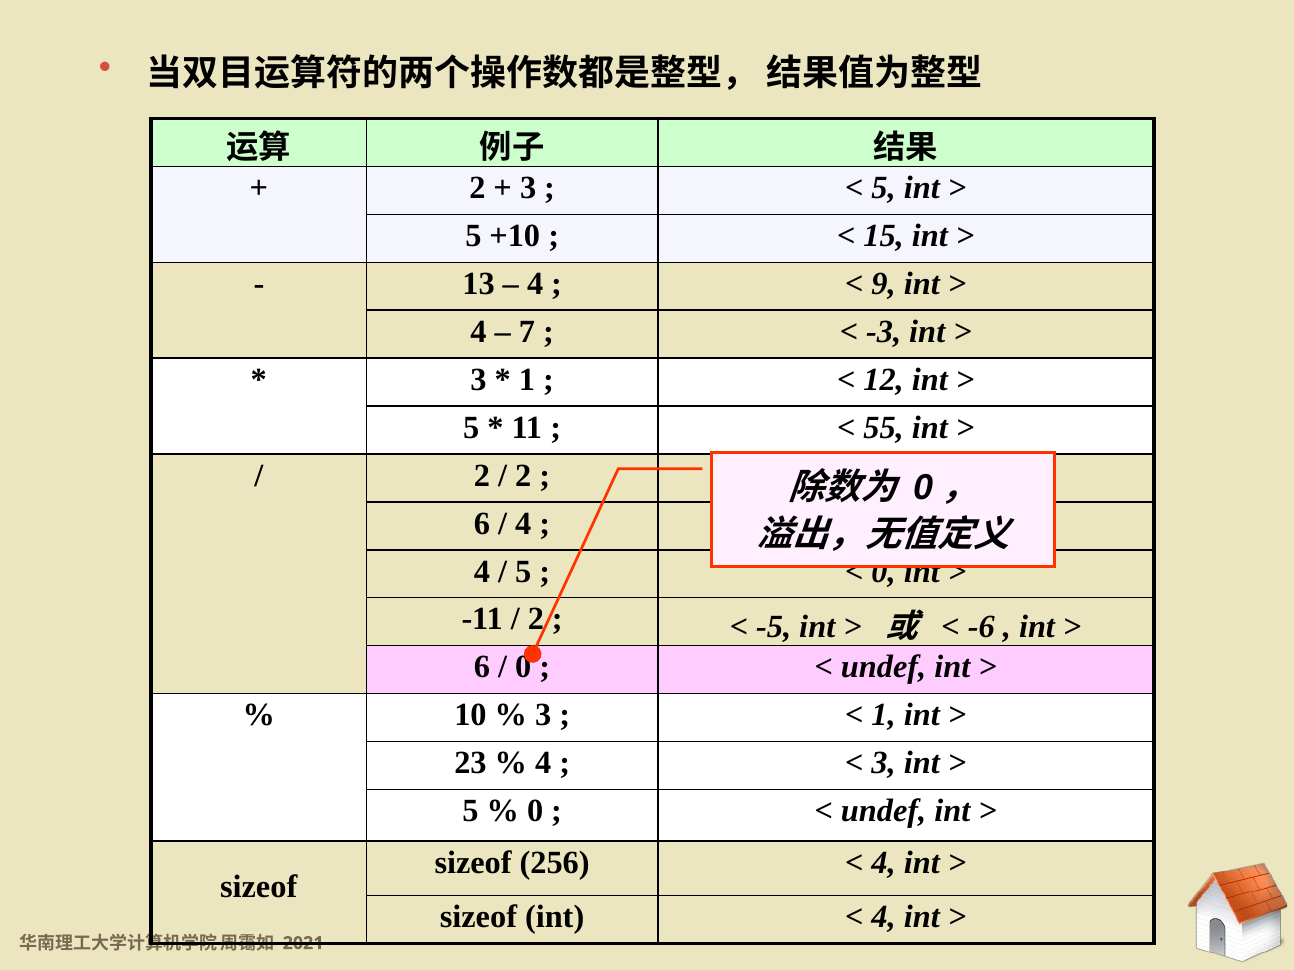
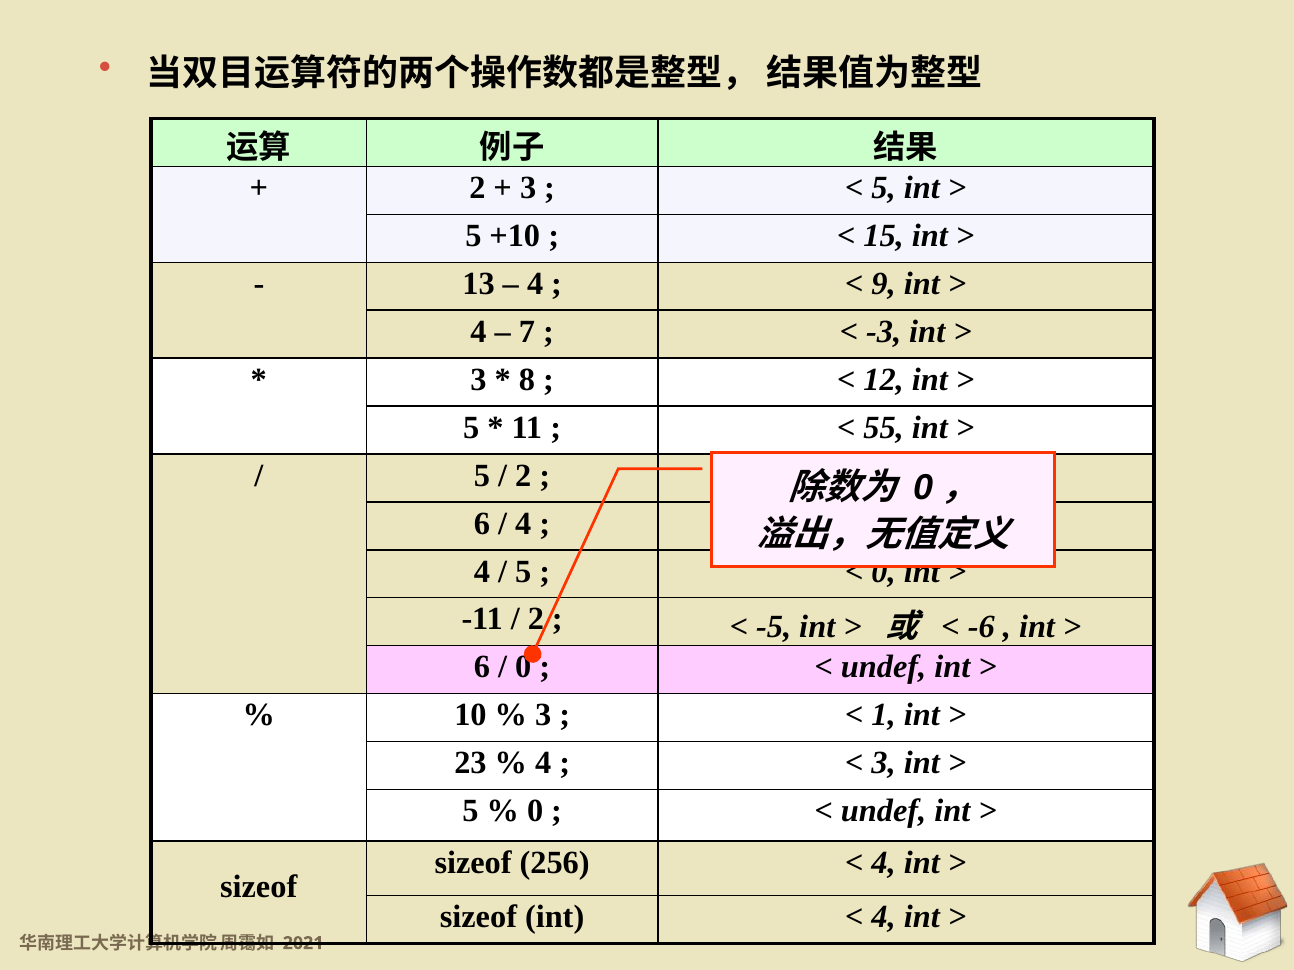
1 at (527, 380): 1 -> 8
2 at (482, 476): 2 -> 5
